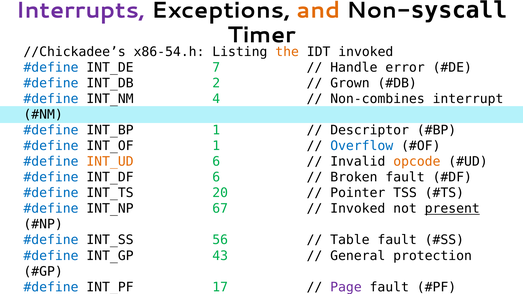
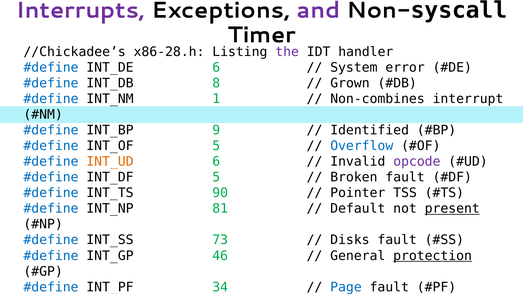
and colour: orange -> purple
x86-54.h: x86-54.h -> x86-28.h
the colour: orange -> purple
IDT invoked: invoked -> handler
INT_DE 7: 7 -> 6
Handle: Handle -> System
2: 2 -> 8
4: 4 -> 1
INT_BP 1: 1 -> 9
Descriptor: Descriptor -> Identified
INT_OF 1: 1 -> 5
opcode colour: orange -> purple
INT_DF 6: 6 -> 5
20: 20 -> 90
67: 67 -> 81
Invoked at (358, 209): Invoked -> Default
56: 56 -> 73
Table: Table -> Disks
43: 43 -> 46
protection underline: none -> present
INT_PF 17: 17 -> 34
Page colour: purple -> blue
